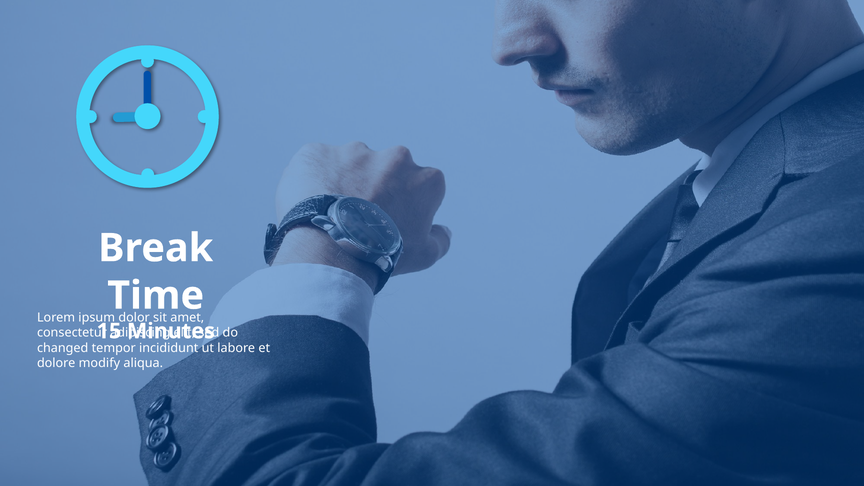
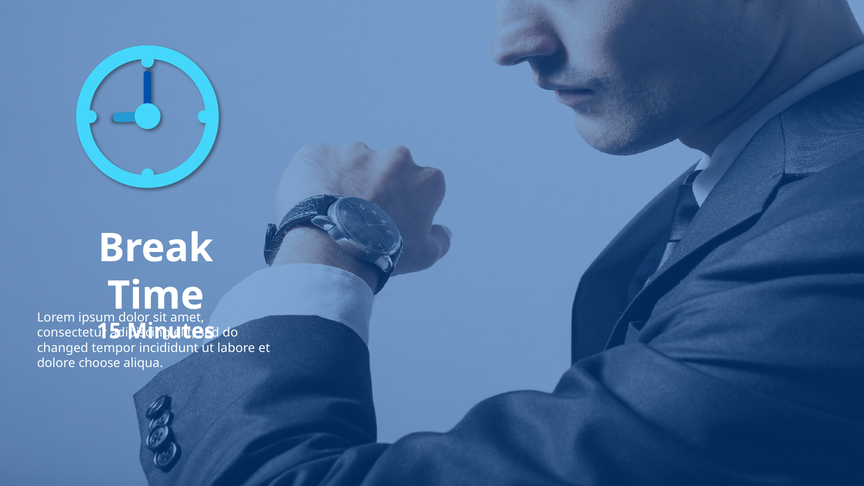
modify: modify -> choose
